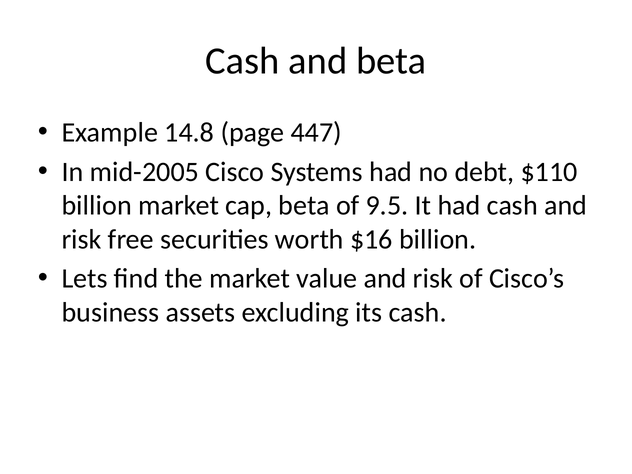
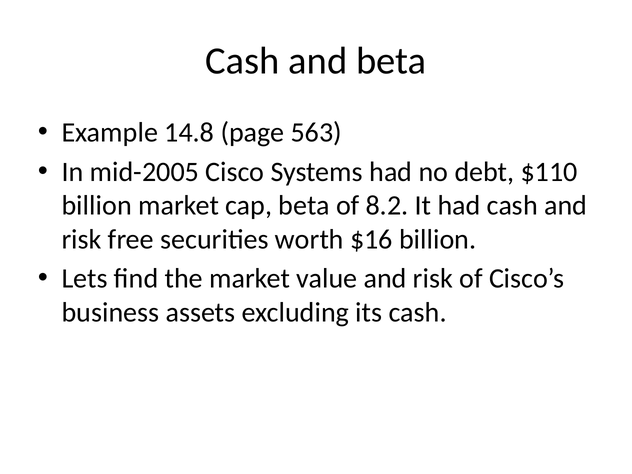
447: 447 -> 563
9.5: 9.5 -> 8.2
